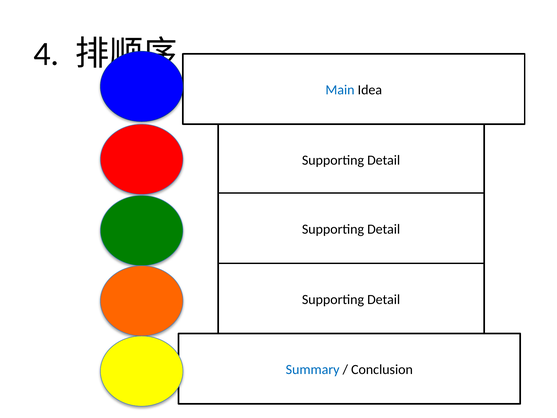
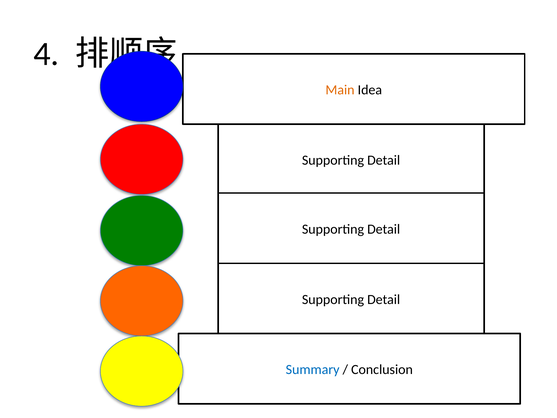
Main colour: blue -> orange
